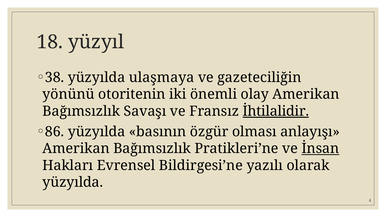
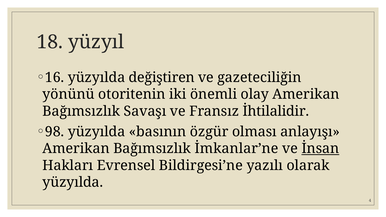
38: 38 -> 16
ulaşmaya: ulaşmaya -> değiştiren
İhtilalidir underline: present -> none
86: 86 -> 98
Pratikleri’ne: Pratikleri’ne -> İmkanlar’ne
